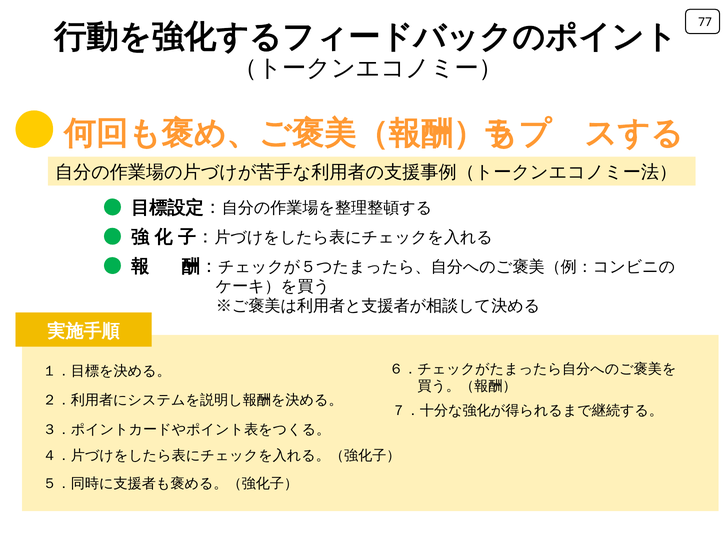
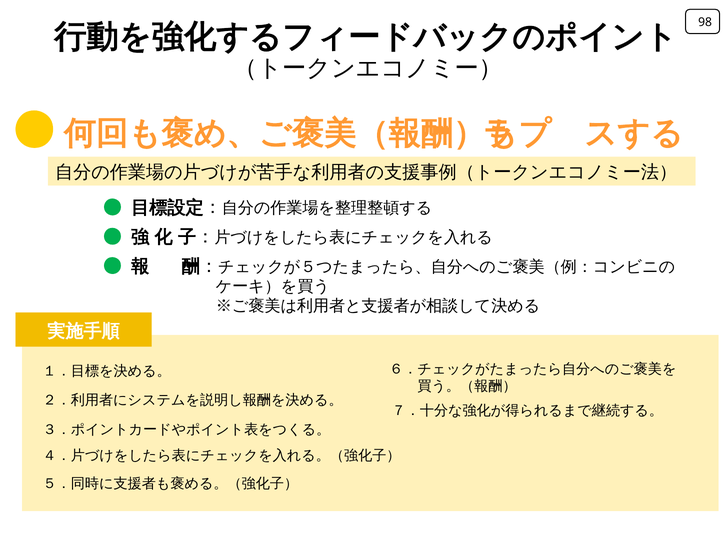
77: 77 -> 98
